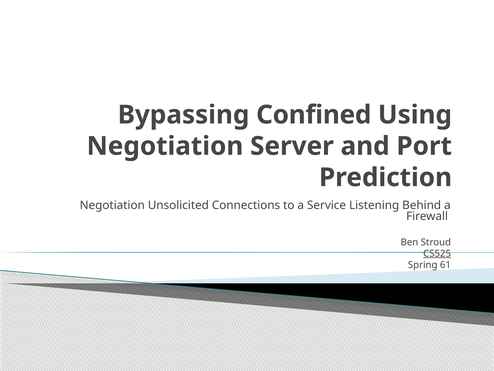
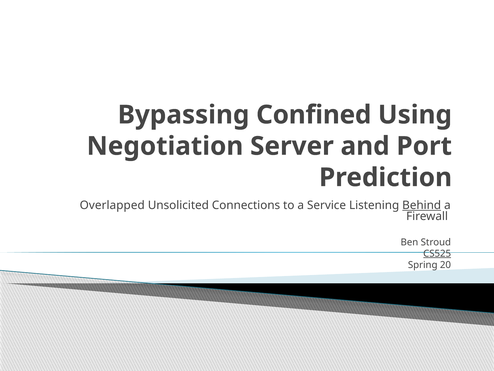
Negotiation at (112, 205): Negotiation -> Overlapped
Behind underline: none -> present
61: 61 -> 20
